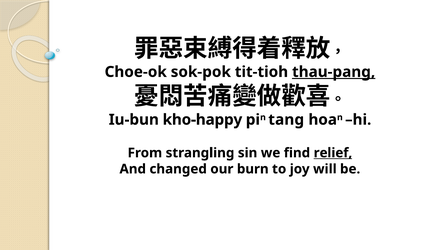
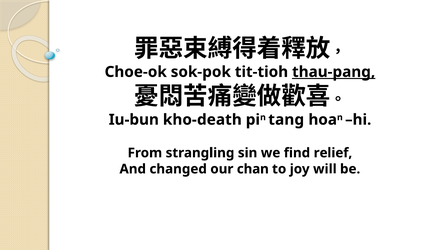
kho-happy: kho-happy -> kho-death
relief underline: present -> none
burn: burn -> chan
